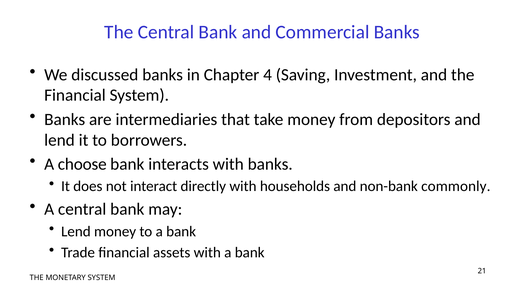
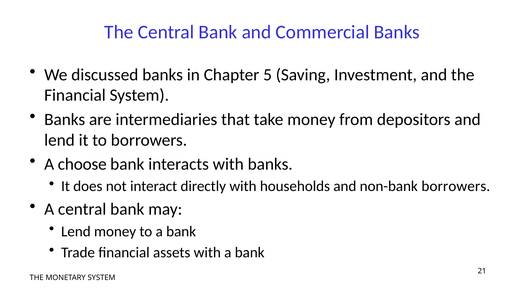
4: 4 -> 5
non-bank commonly: commonly -> borrowers
